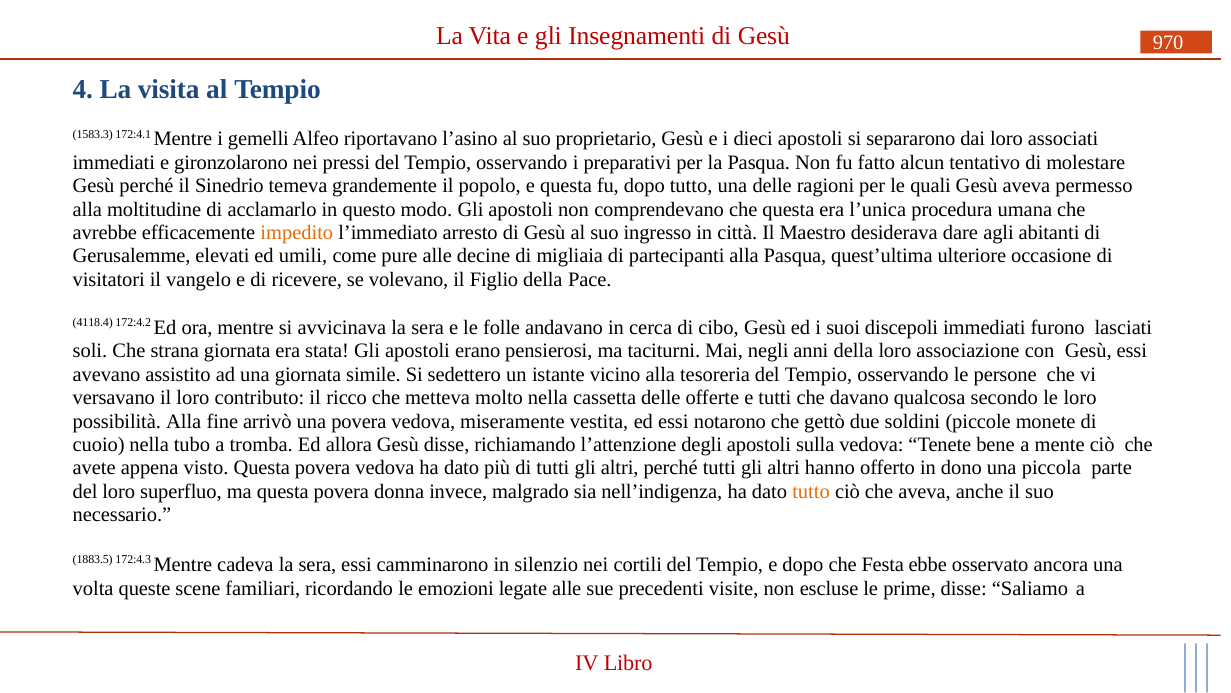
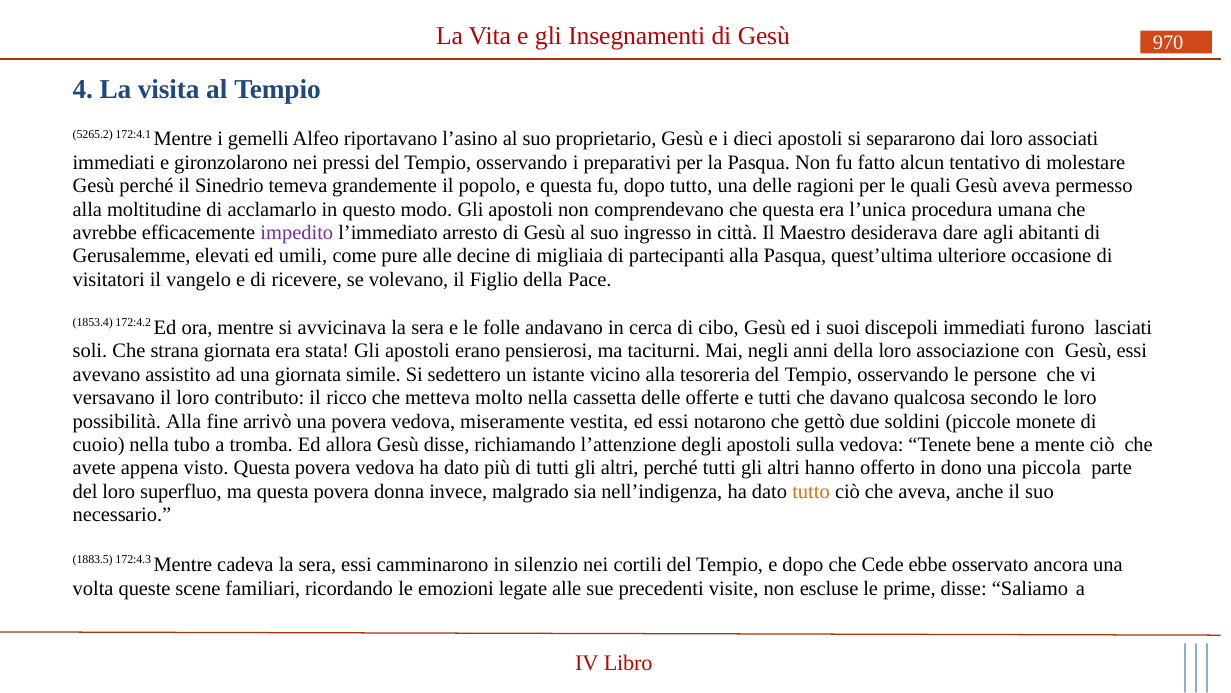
1583.3: 1583.3 -> 5265.2
impedito colour: orange -> purple
4118.4: 4118.4 -> 1853.4
Festa: Festa -> Cede
